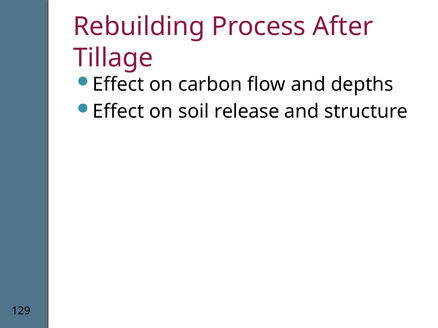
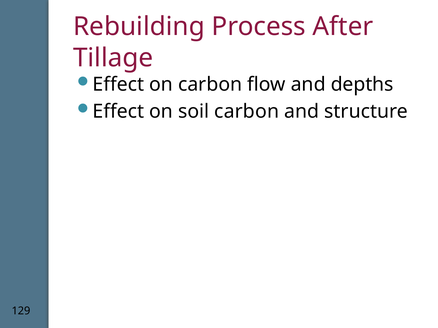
soil release: release -> carbon
